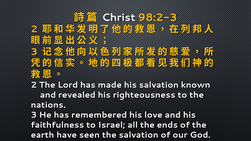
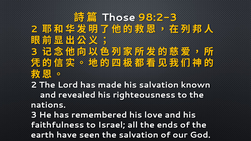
Christ: Christ -> Those
